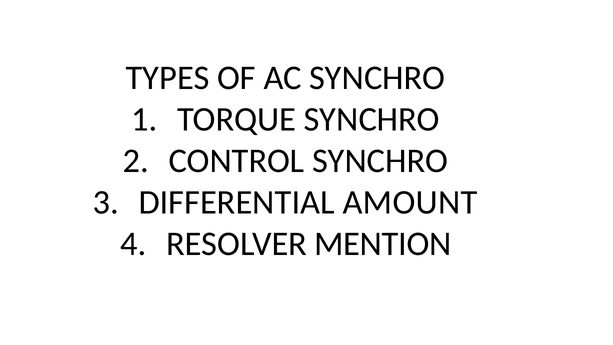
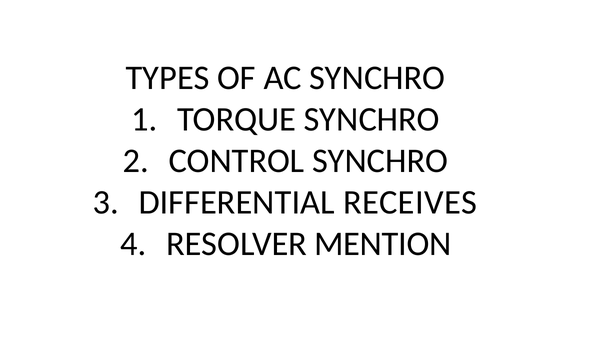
AMOUNT: AMOUNT -> RECEIVES
